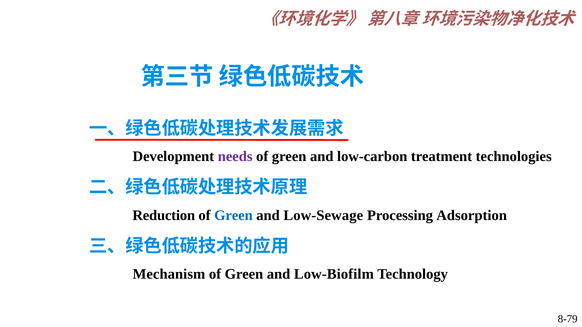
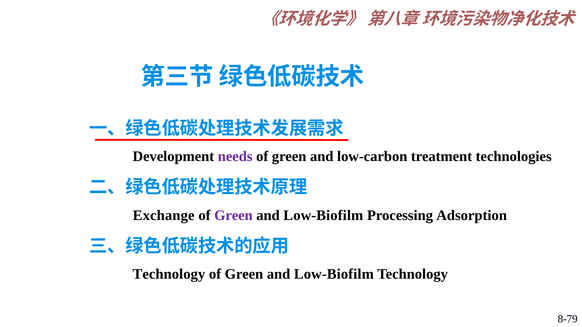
Reduction: Reduction -> Exchange
Green at (233, 216) colour: blue -> purple
Low-Sewage at (323, 216): Low-Sewage -> Low-Biofilm
Mechanism at (169, 275): Mechanism -> Technology
